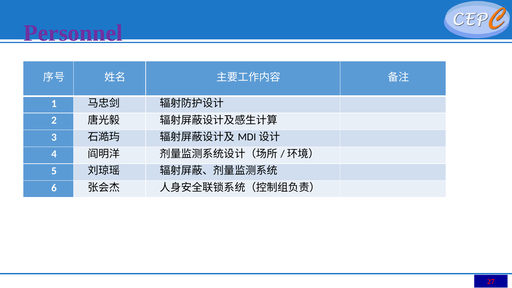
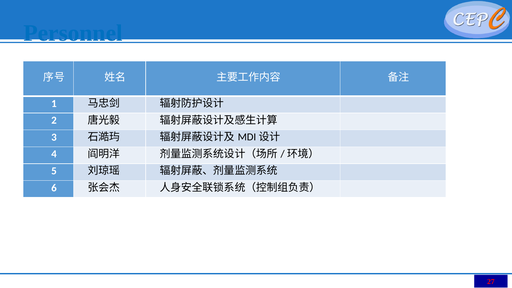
Personnel colour: purple -> blue
